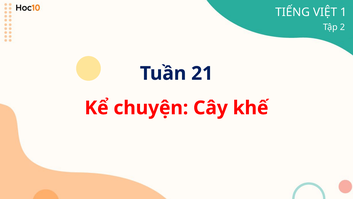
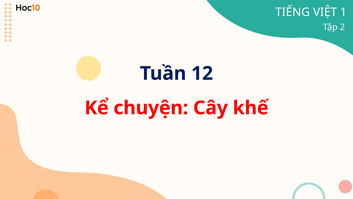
21: 21 -> 12
